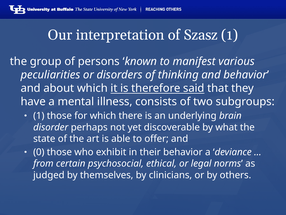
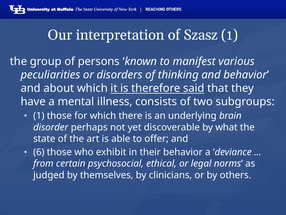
0: 0 -> 6
